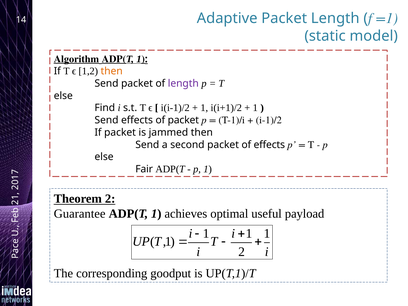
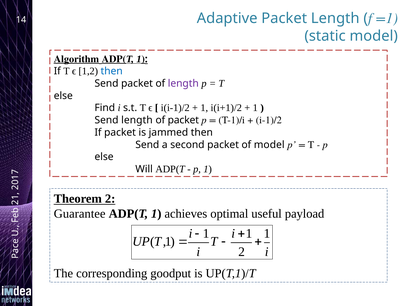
then at (112, 71) colour: orange -> blue
Send effects: effects -> length
of effects: effects -> model
Fair: Fair -> Will
